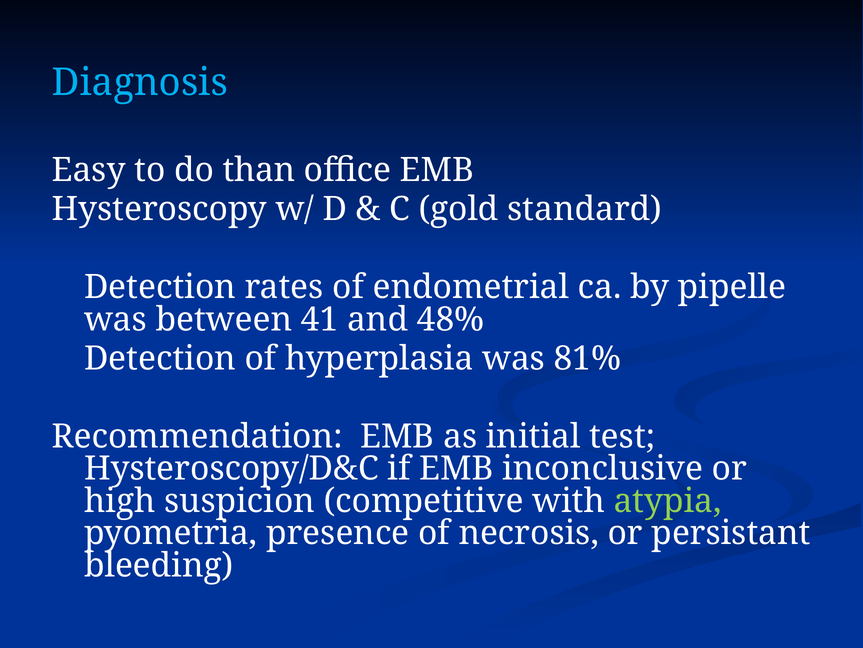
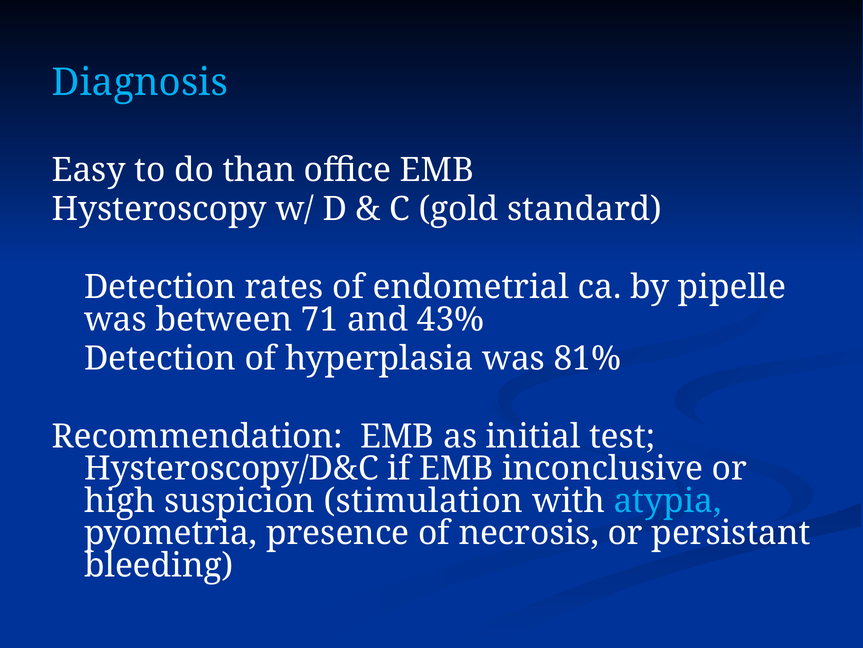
41: 41 -> 71
48%: 48% -> 43%
competitive: competitive -> stimulation
atypia colour: light green -> light blue
